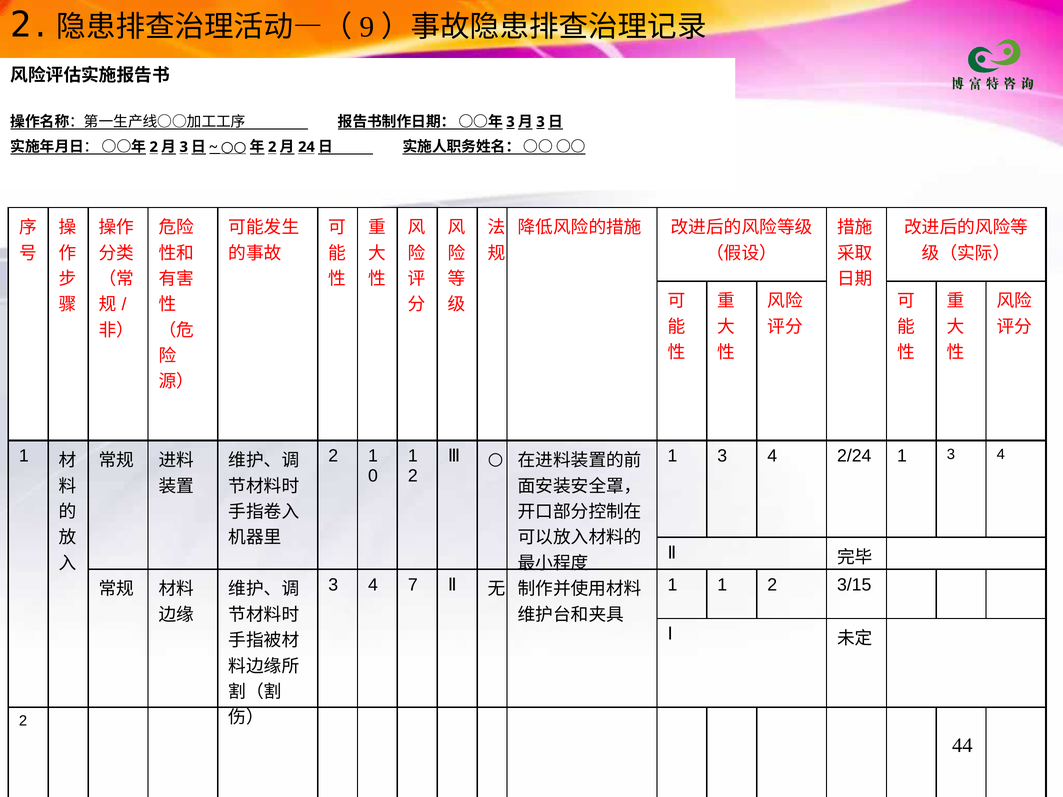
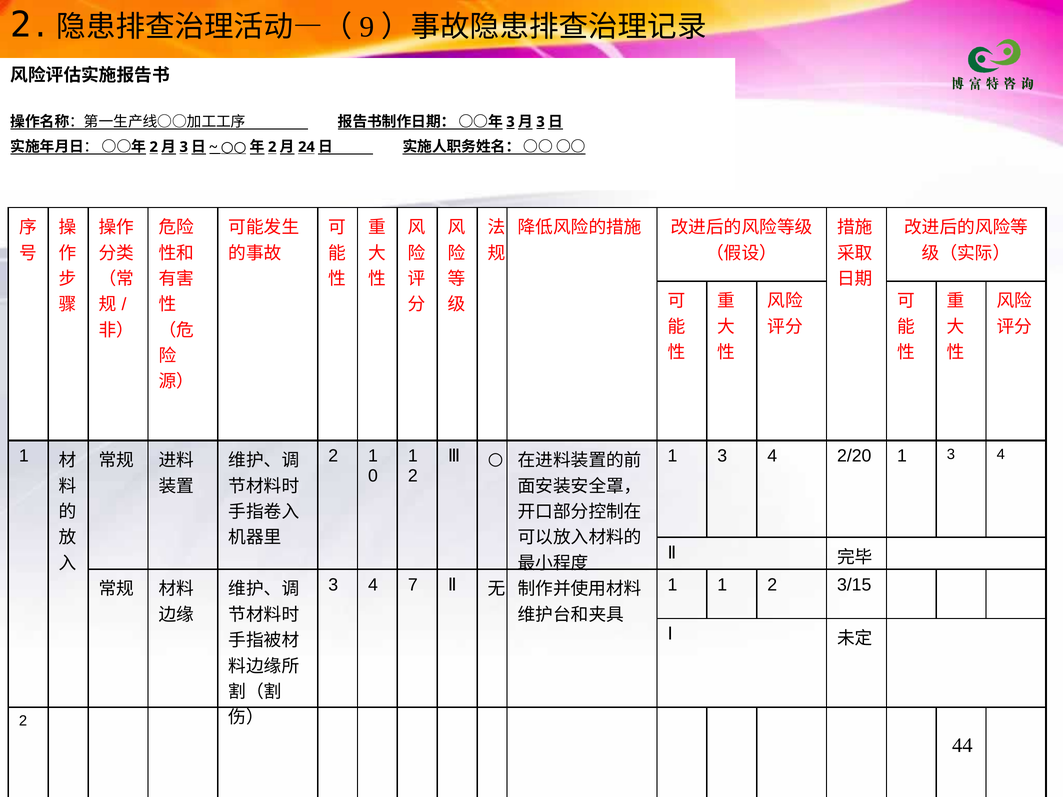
2/24: 2/24 -> 2/20
